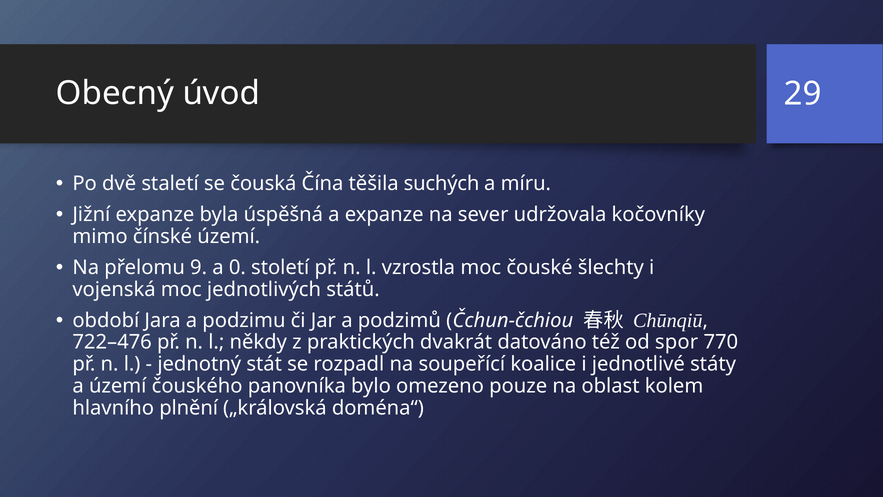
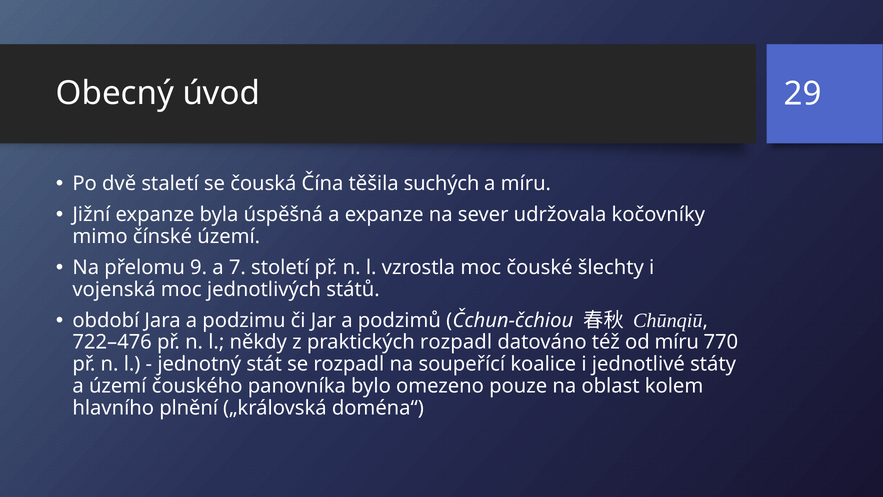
0: 0 -> 7
praktických dvakrát: dvakrát -> rozpadl
od spor: spor -> míru
